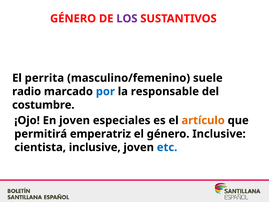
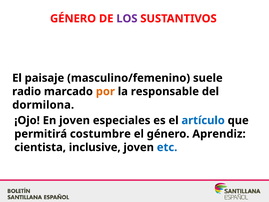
perrita: perrita -> paisaje
por colour: blue -> orange
costumbre: costumbre -> dormilona
artículo colour: orange -> blue
emperatriz: emperatriz -> costumbre
género Inclusive: Inclusive -> Aprendiz
